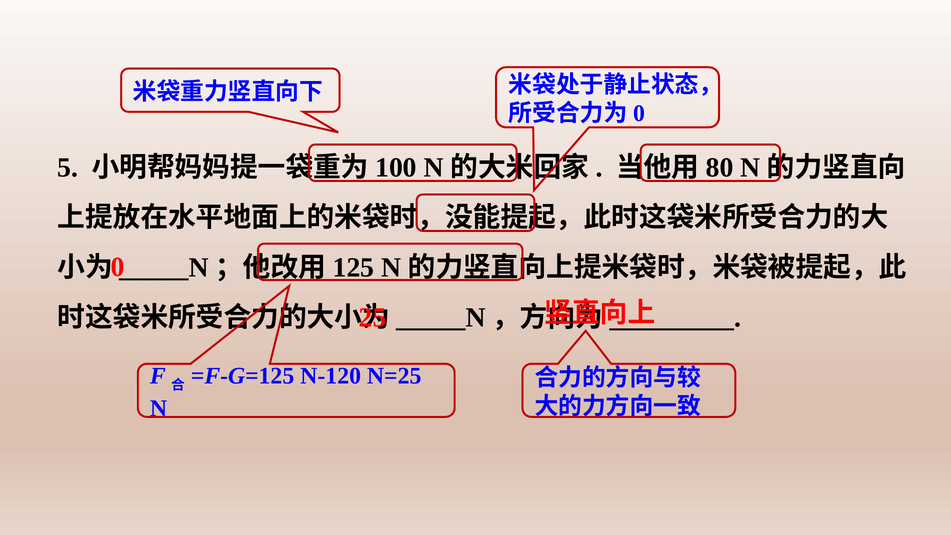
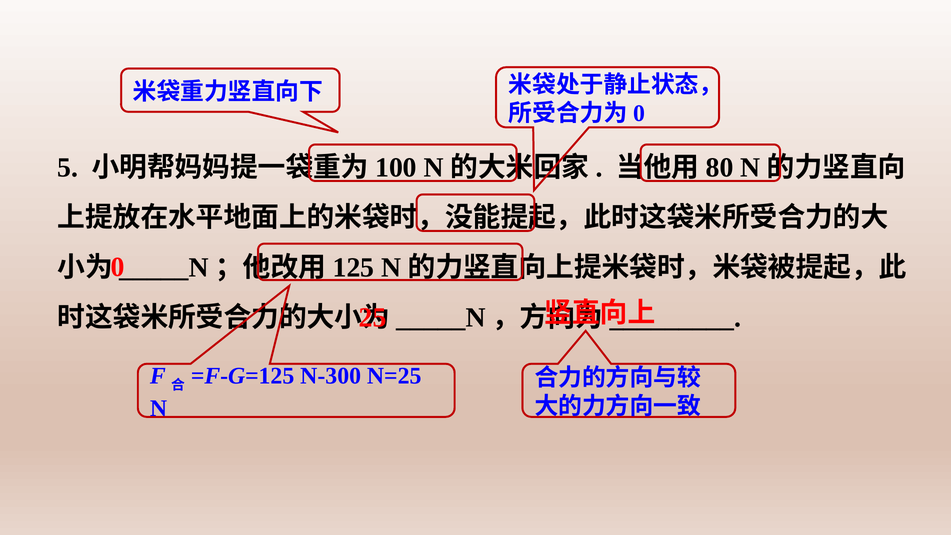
N-120: N-120 -> N-300
